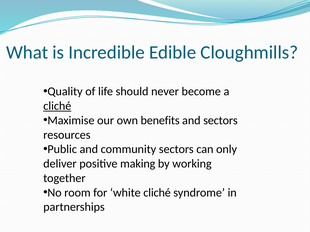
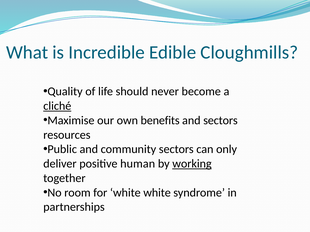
making: making -> human
working underline: none -> present
white cliché: cliché -> white
